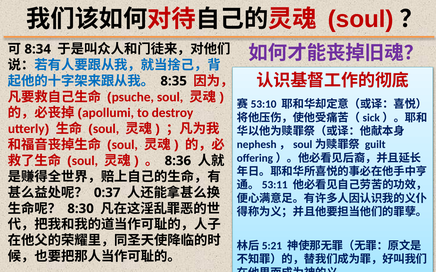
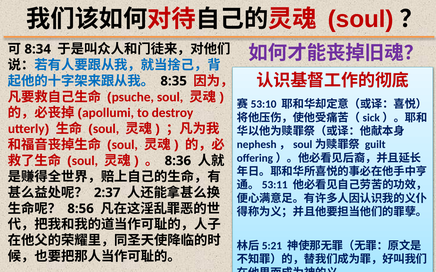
0:37: 0:37 -> 2:37
8:30: 8:30 -> 8:56
